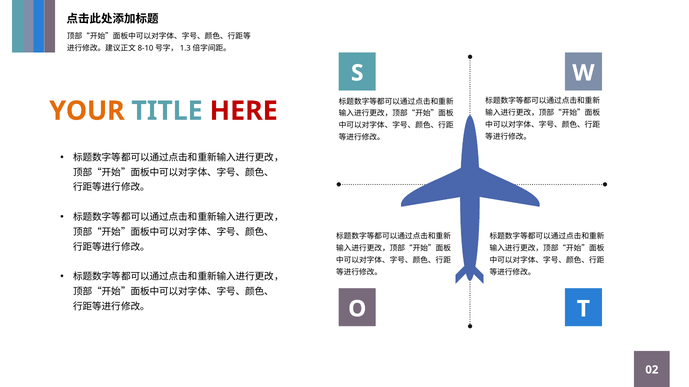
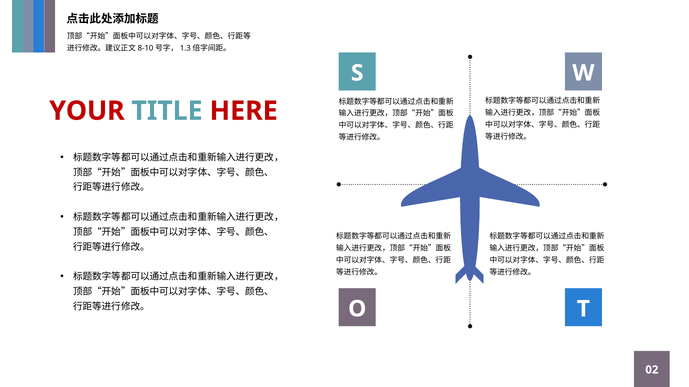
YOUR colour: orange -> red
